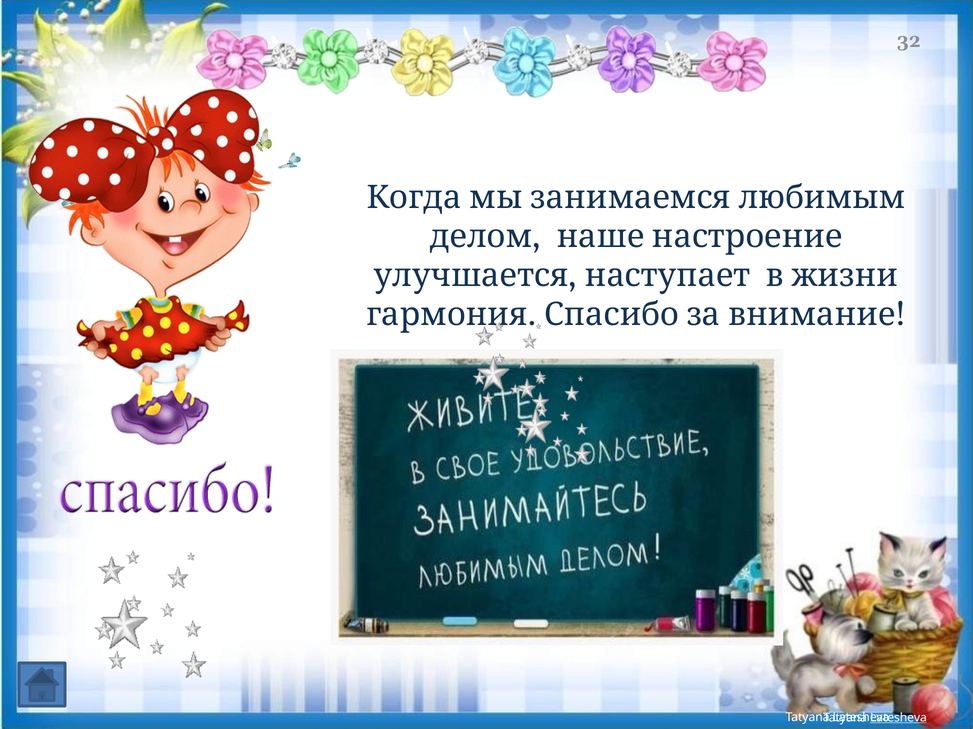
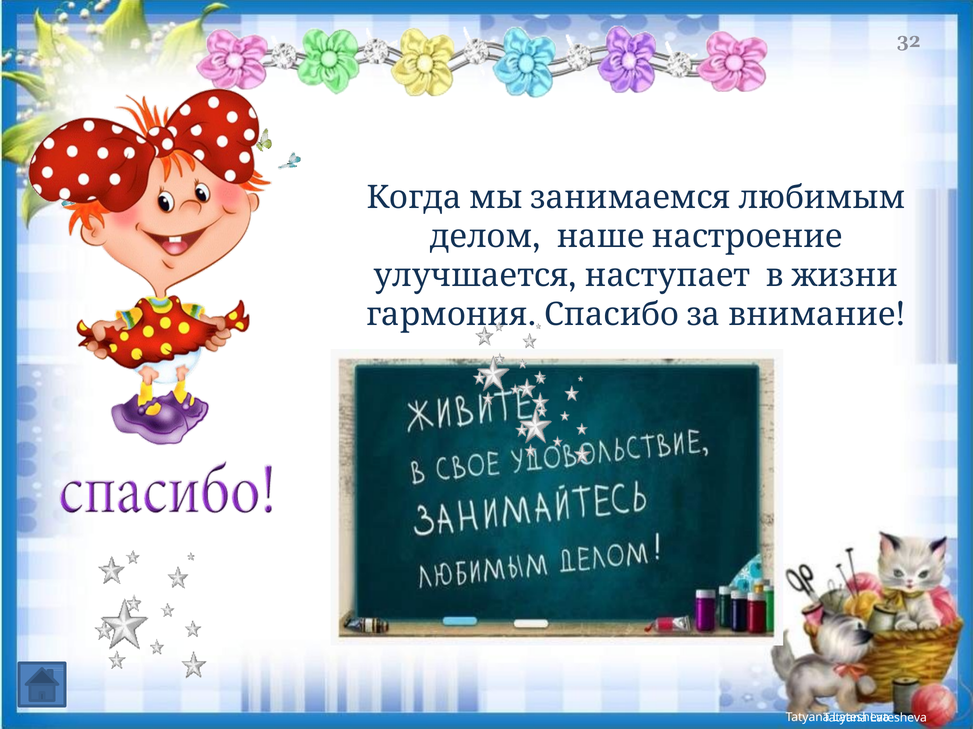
Latesheva at (898, 718) underline: present -> none
